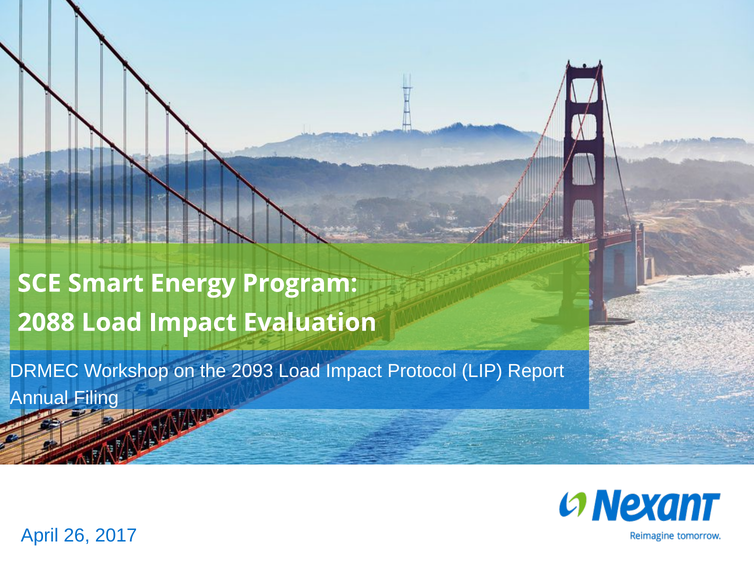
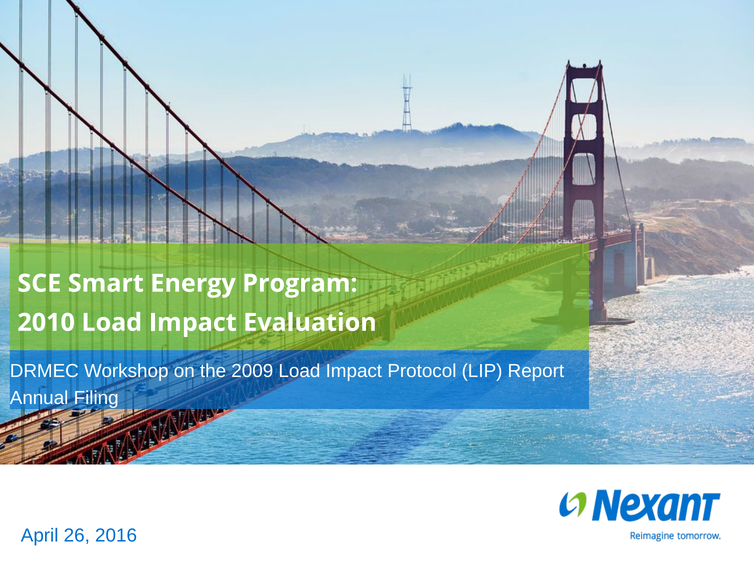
2088: 2088 -> 2010
2093: 2093 -> 2009
2017: 2017 -> 2016
